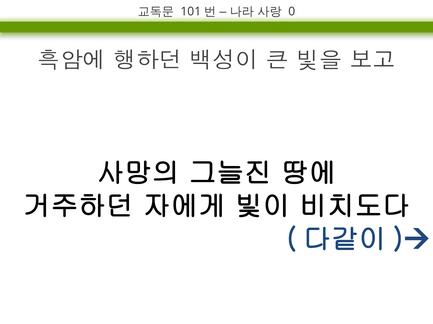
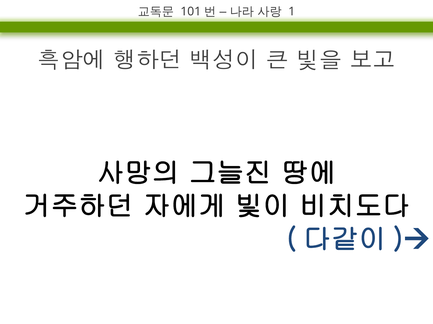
0: 0 -> 1
